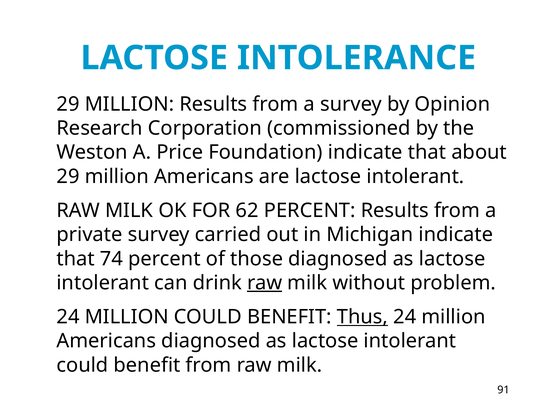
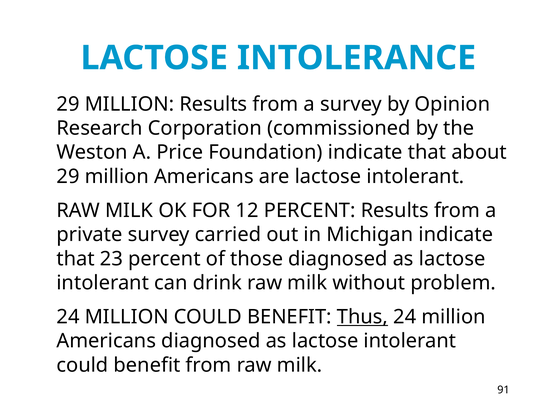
62: 62 -> 12
74: 74 -> 23
raw at (265, 283) underline: present -> none
